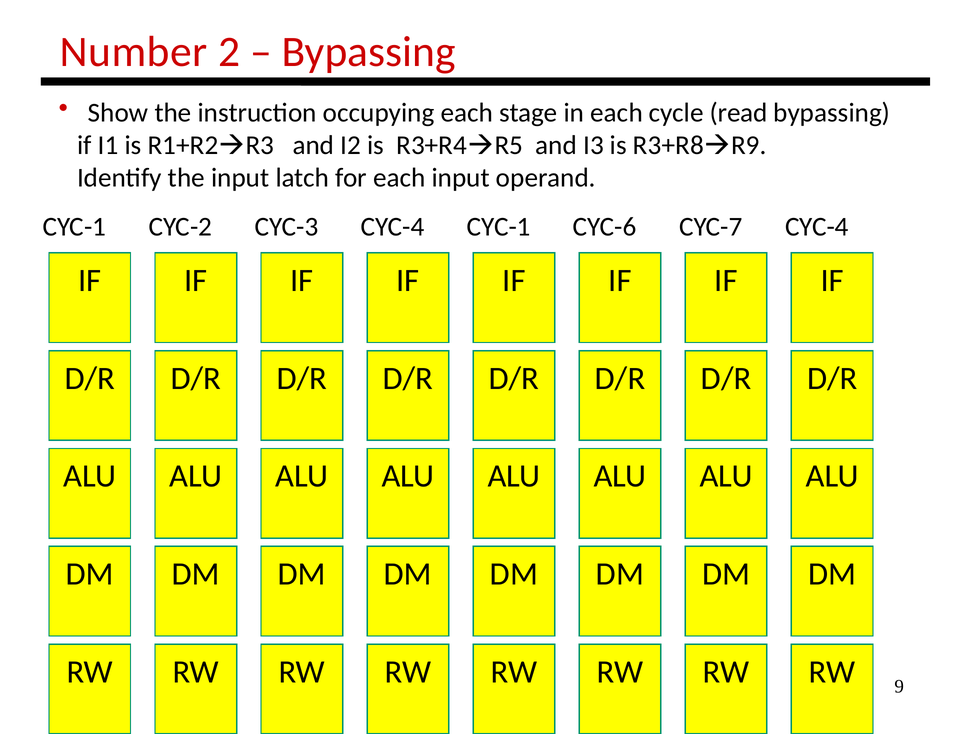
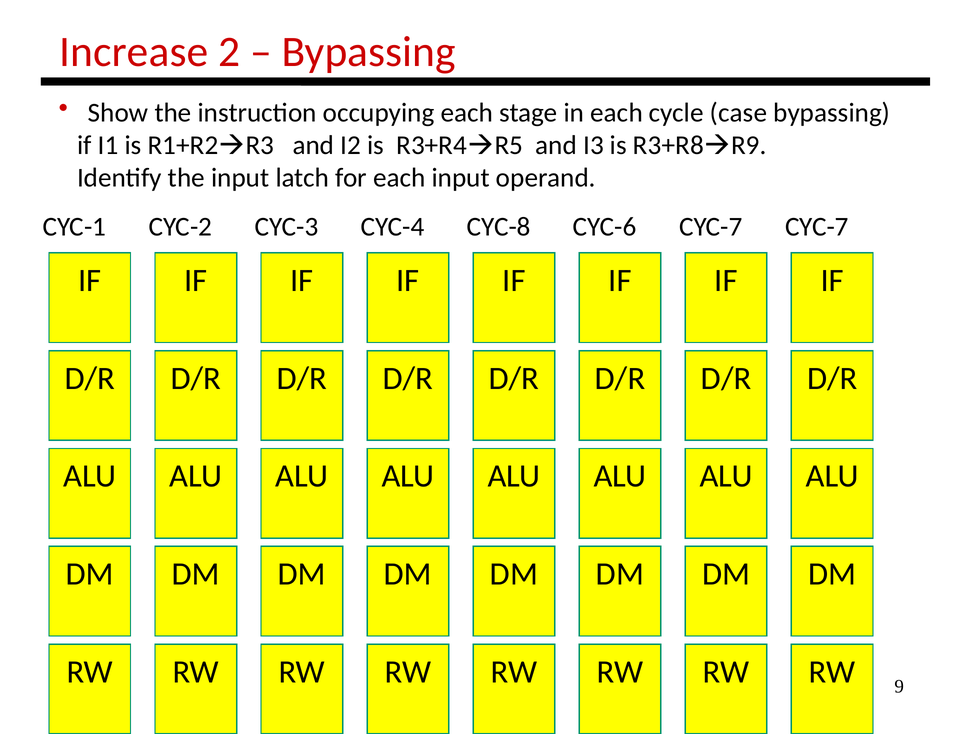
Number: Number -> Increase
read: read -> case
CYC-1 at (499, 227): CYC-1 -> CYC-8
CYC-4 at (817, 227): CYC-4 -> CYC-7
